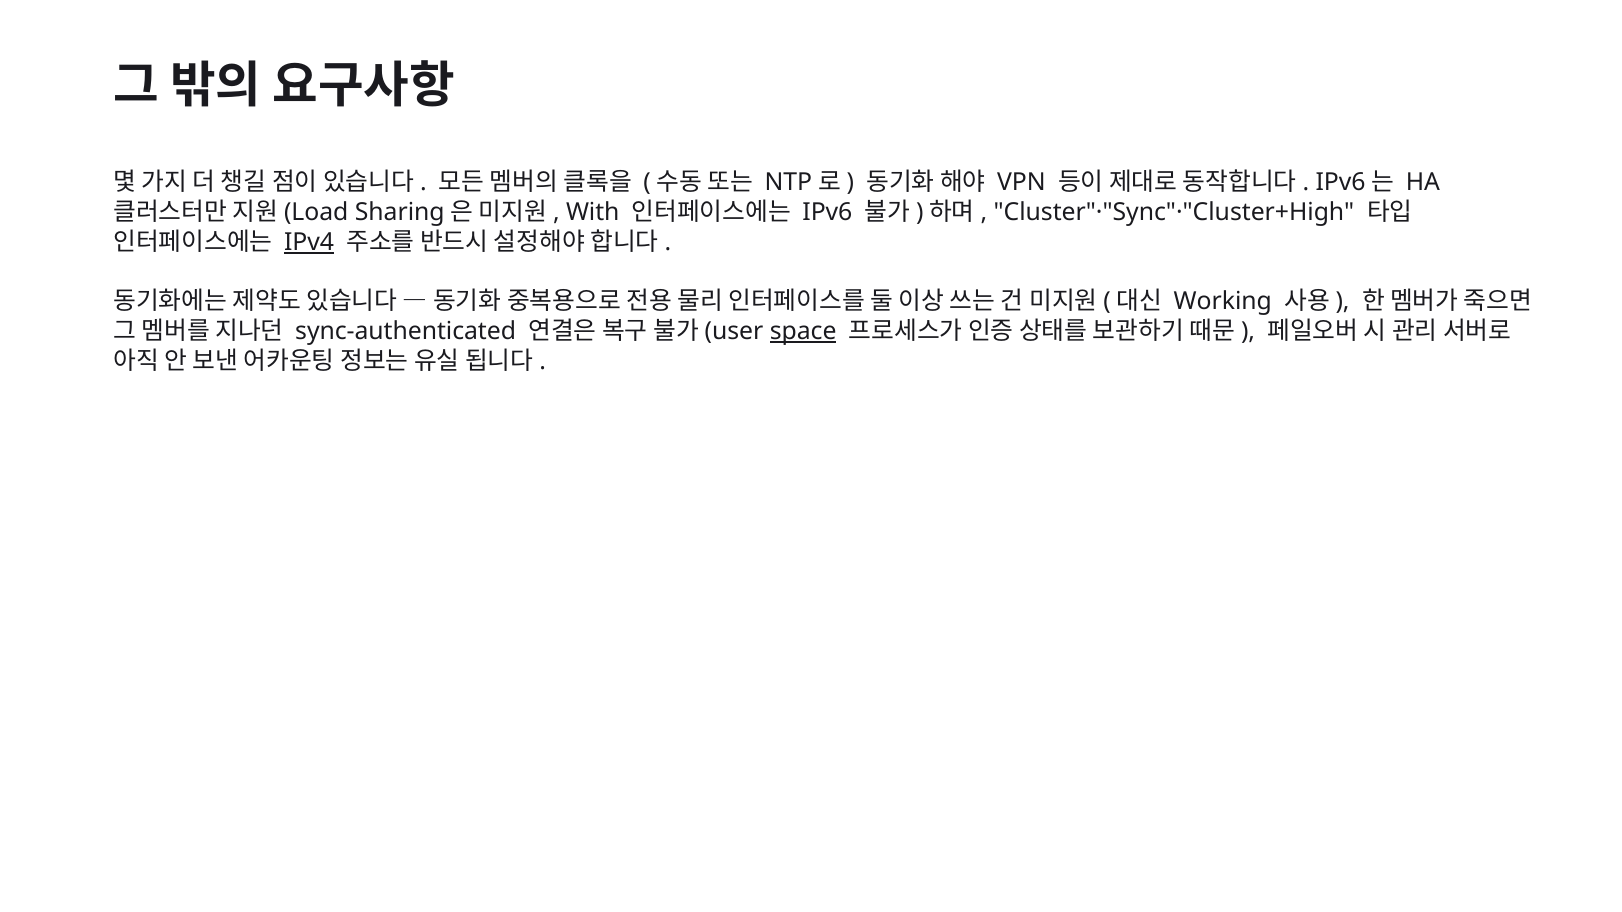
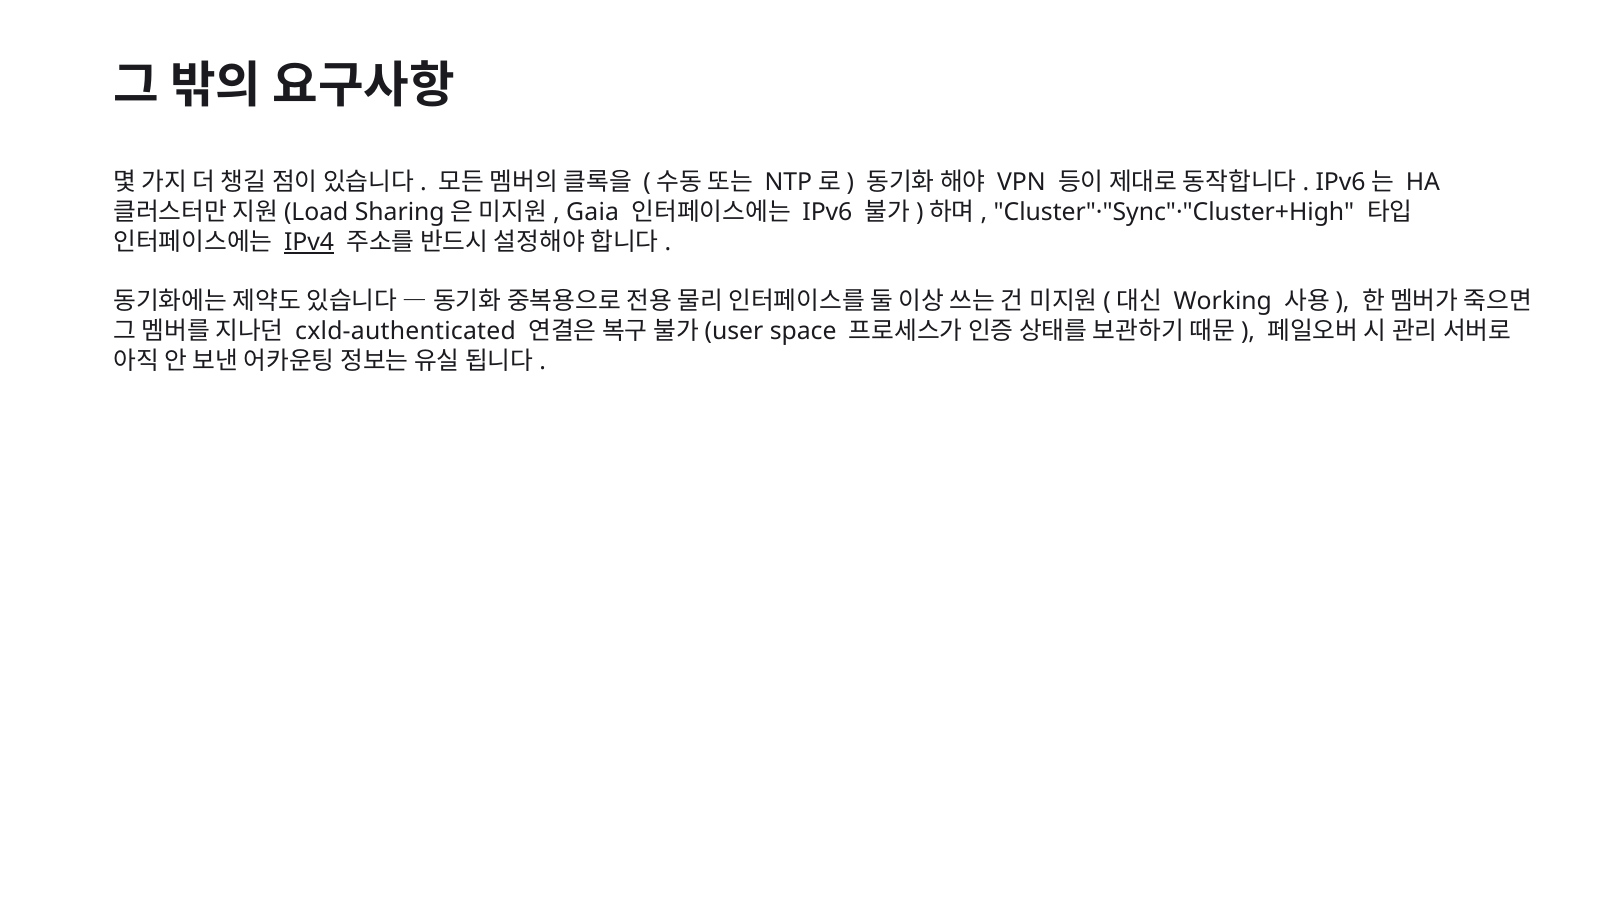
With: With -> Gaia
sync-authenticated: sync-authenticated -> cxld-authenticated
space underline: present -> none
